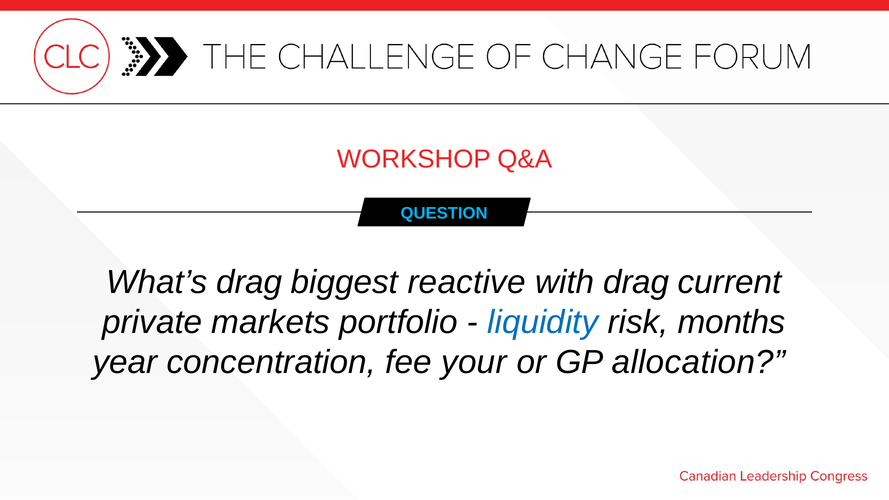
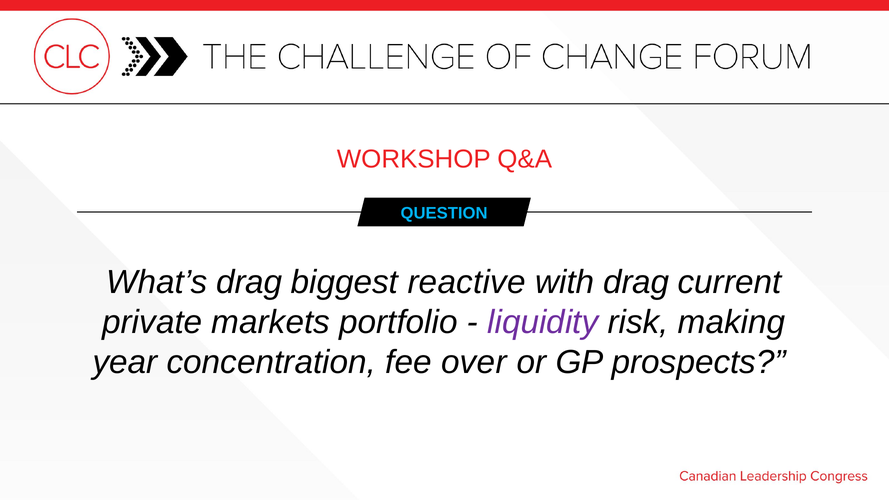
liquidity colour: blue -> purple
months: months -> making
your: your -> over
allocation: allocation -> prospects
